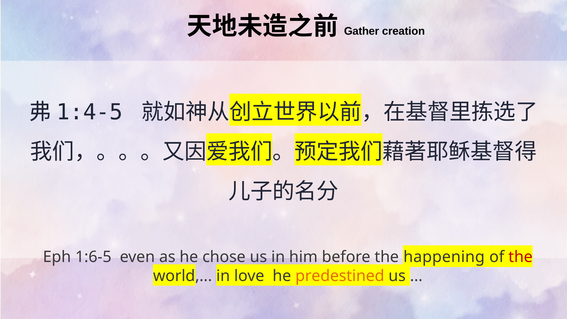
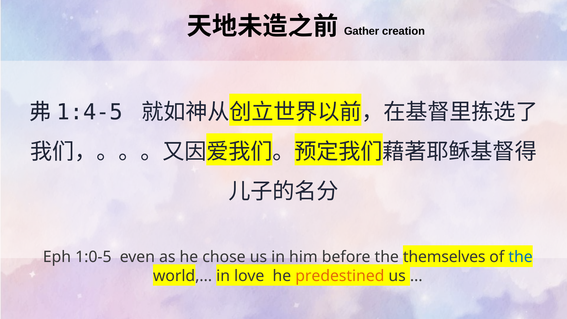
1:6-5: 1:6-5 -> 1:0-5
happening: happening -> themselves
the at (521, 257) colour: red -> blue
